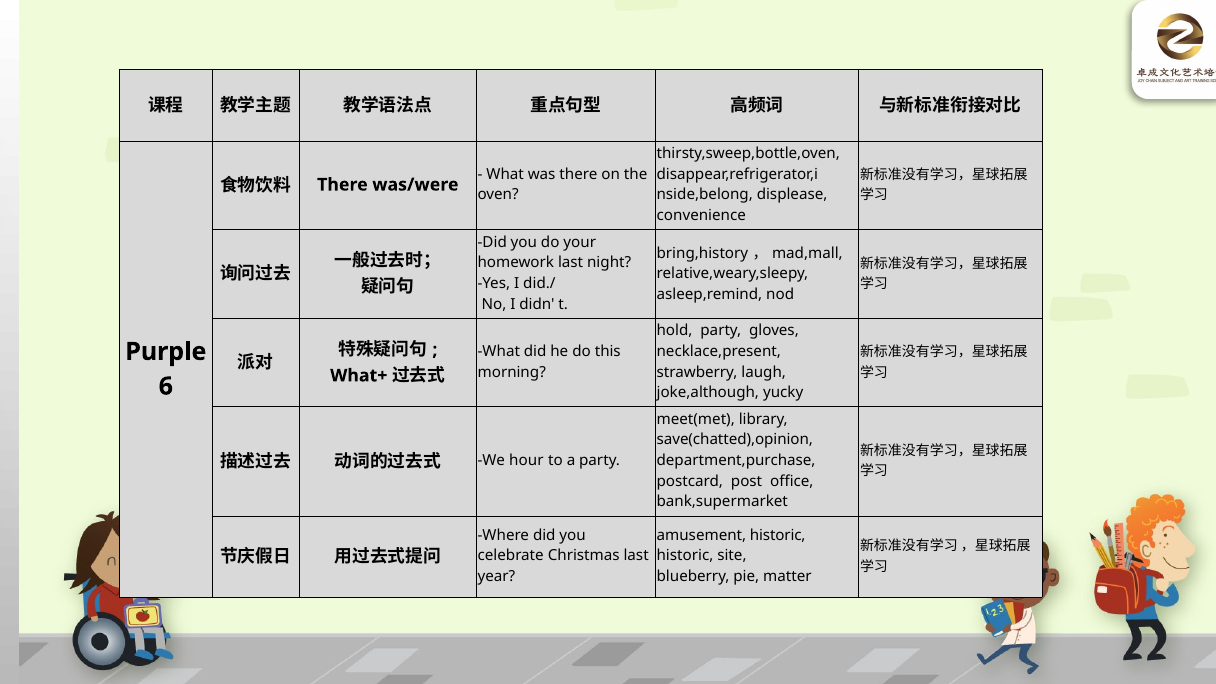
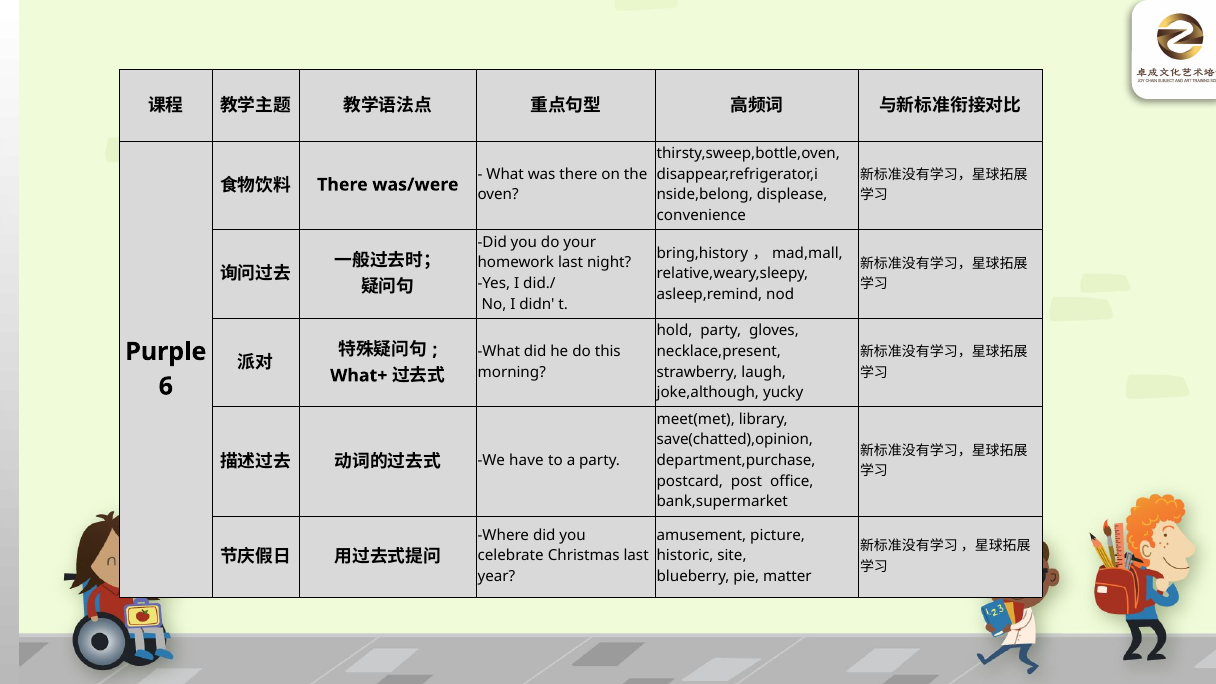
hour: hour -> have
amusement historic: historic -> picture
